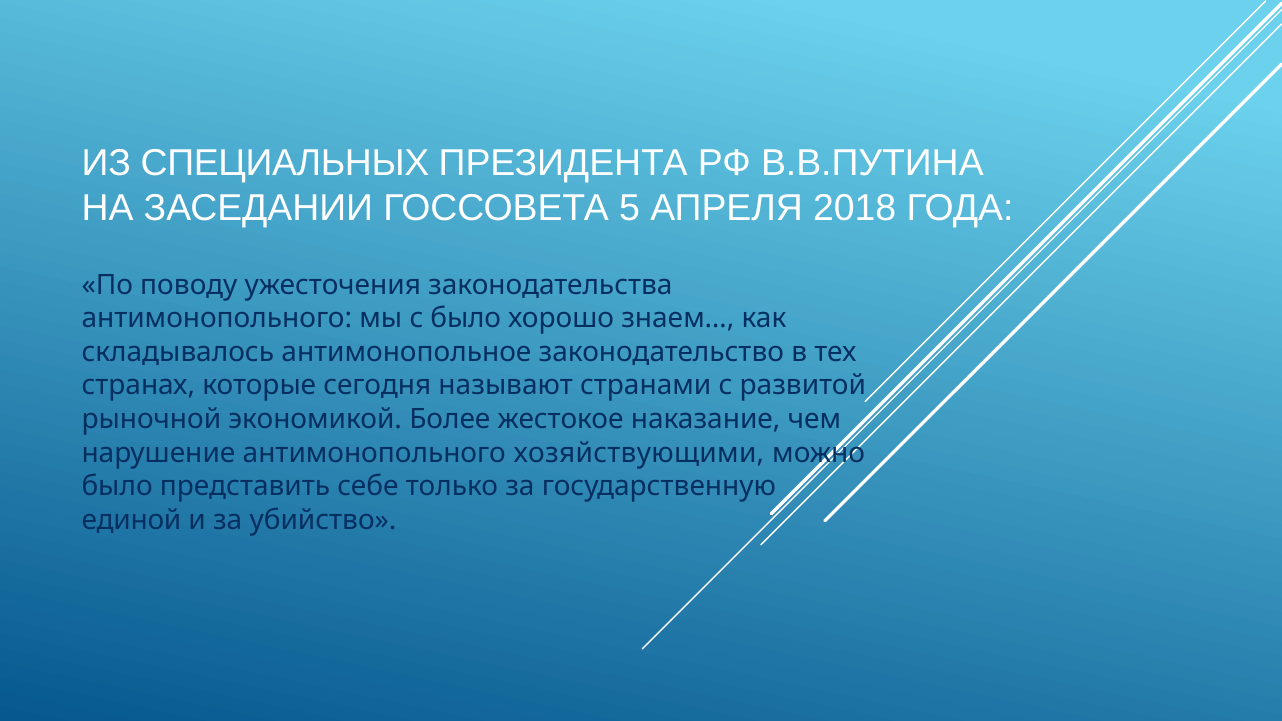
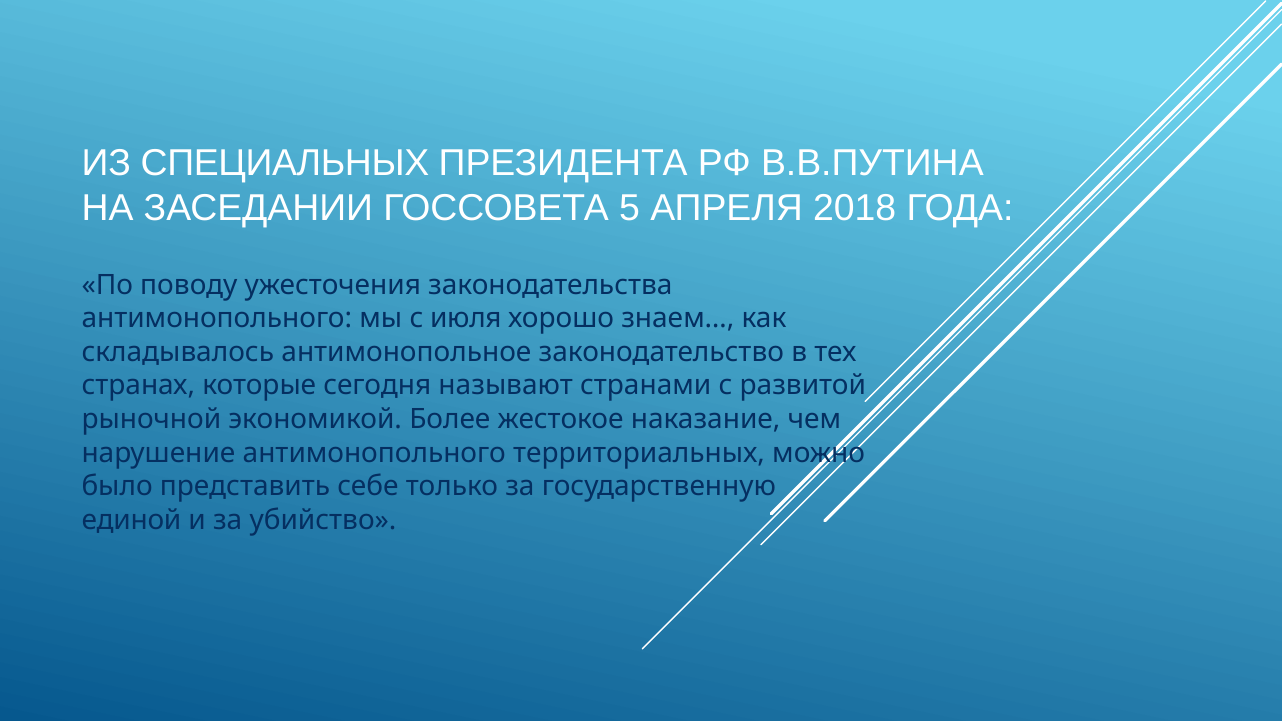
с было: было -> июля
хозяйствующими: хозяйствующими -> территориальных
